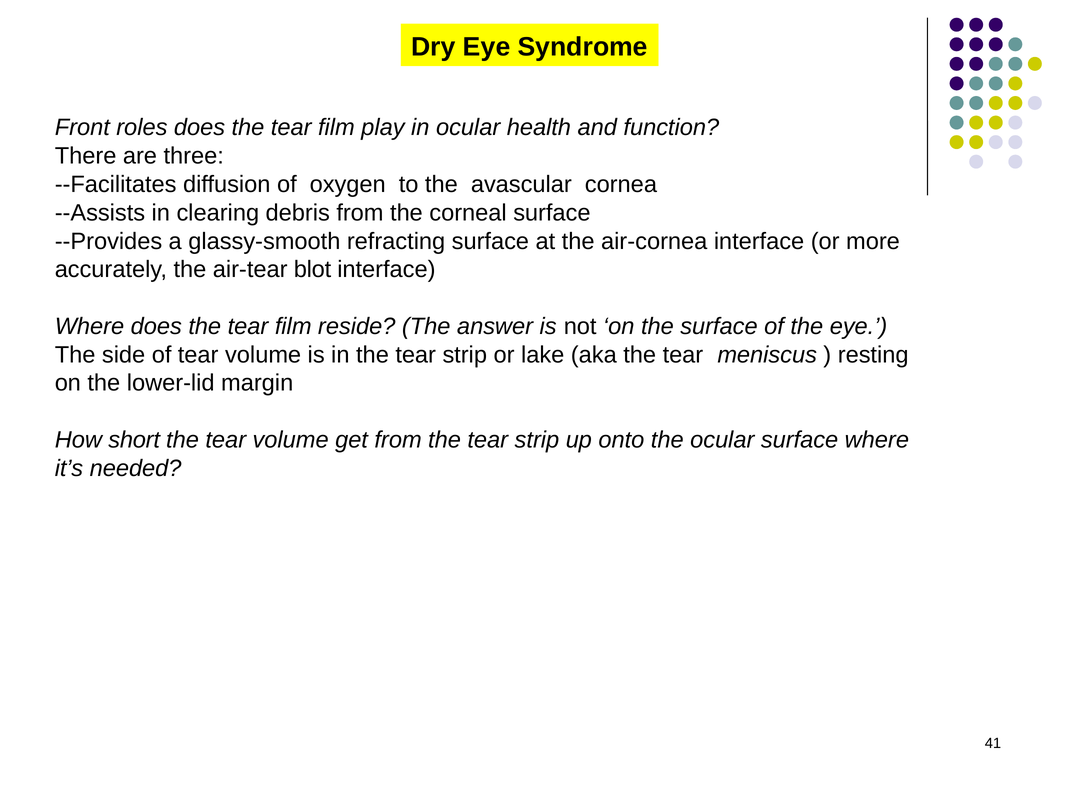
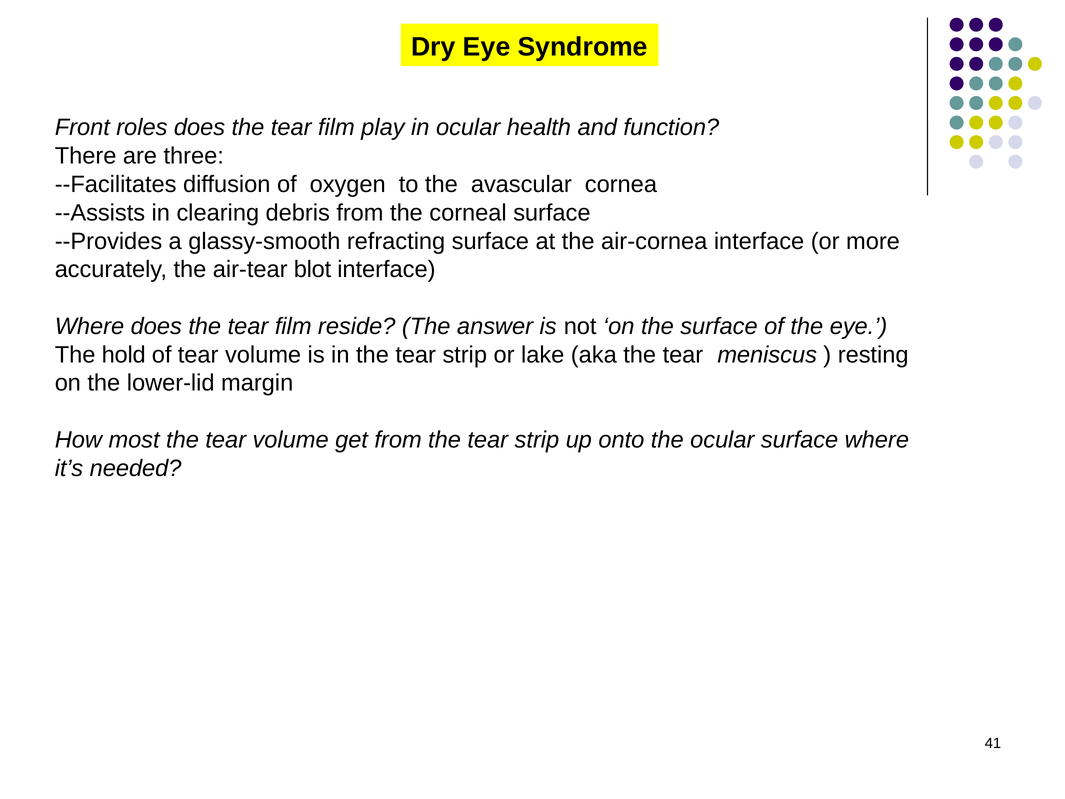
side: side -> hold
short: short -> most
